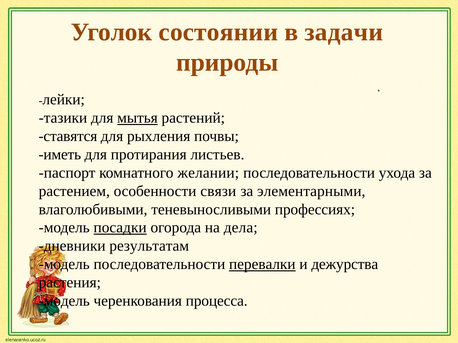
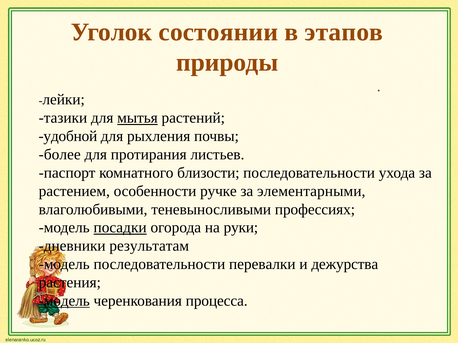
задачи: задачи -> этапов
ставятся: ставятся -> удобной
иметь: иметь -> более
желании: желании -> близости
связи: связи -> ручке
дела: дела -> руки
перевалки underline: present -> none
модель at (64, 301) underline: none -> present
